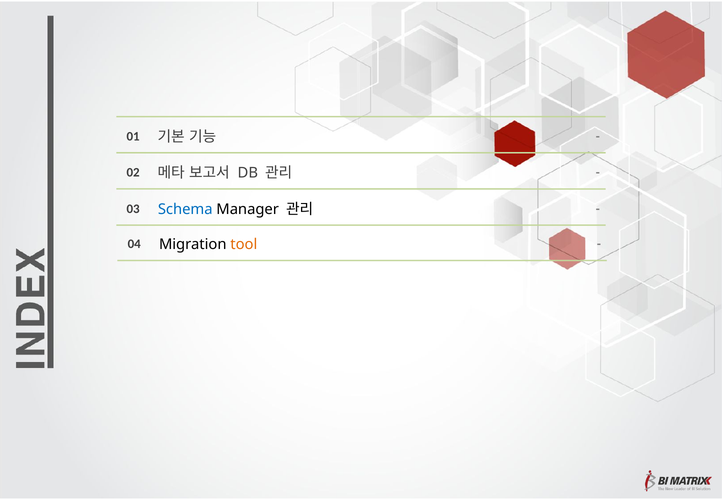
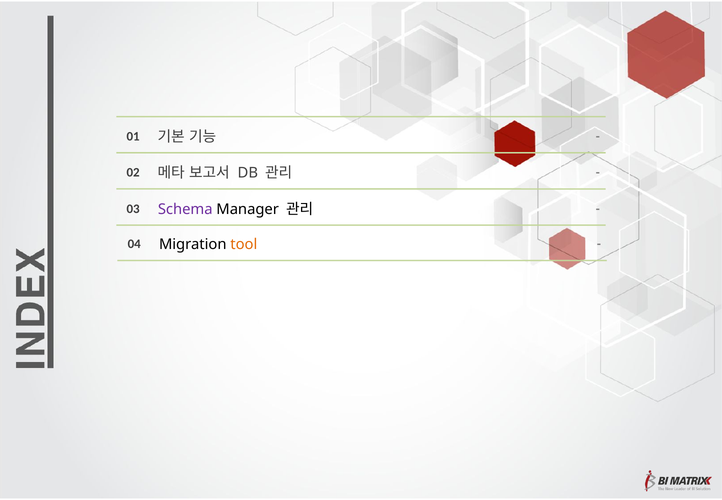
Schema colour: blue -> purple
